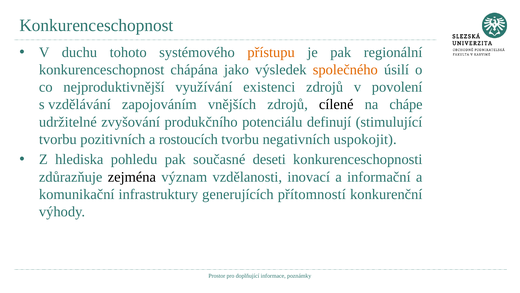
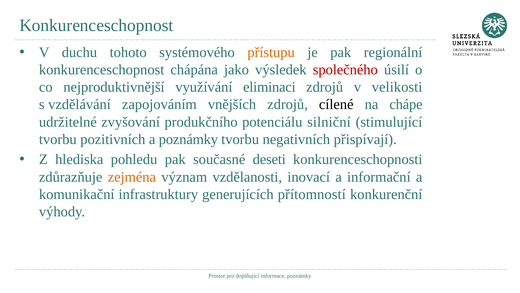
společného colour: orange -> red
existenci: existenci -> eliminaci
povolení: povolení -> velikosti
definují: definují -> silniční
a rostoucích: rostoucích -> poznámky
uspokojit: uspokojit -> přispívají
zejména colour: black -> orange
